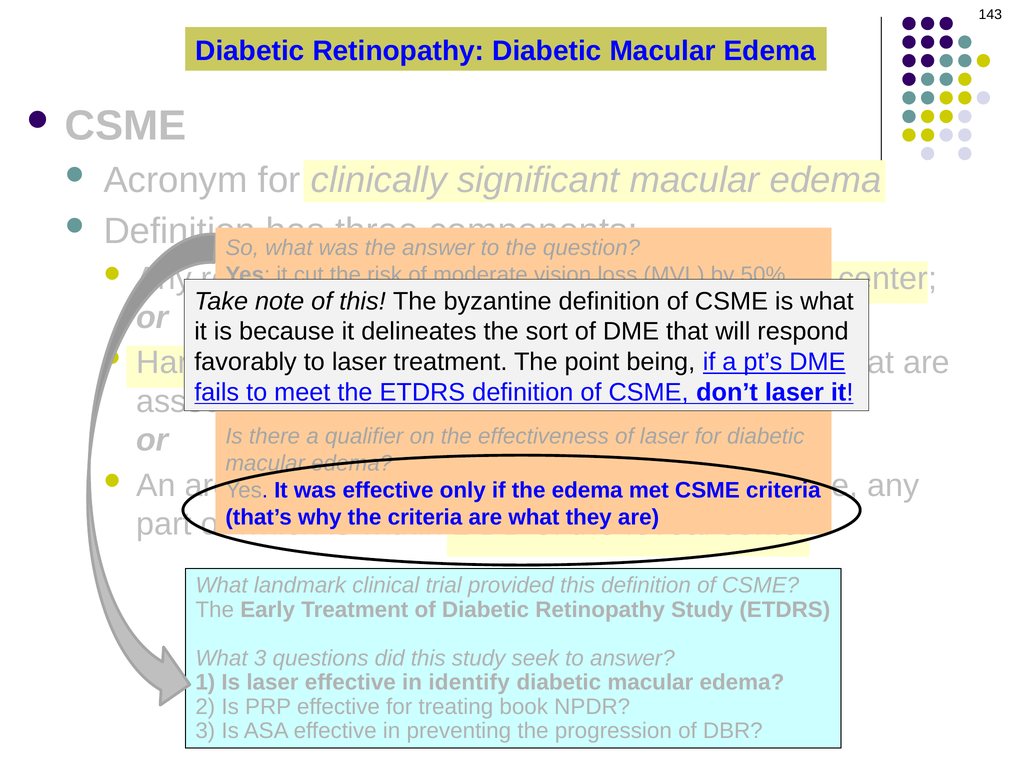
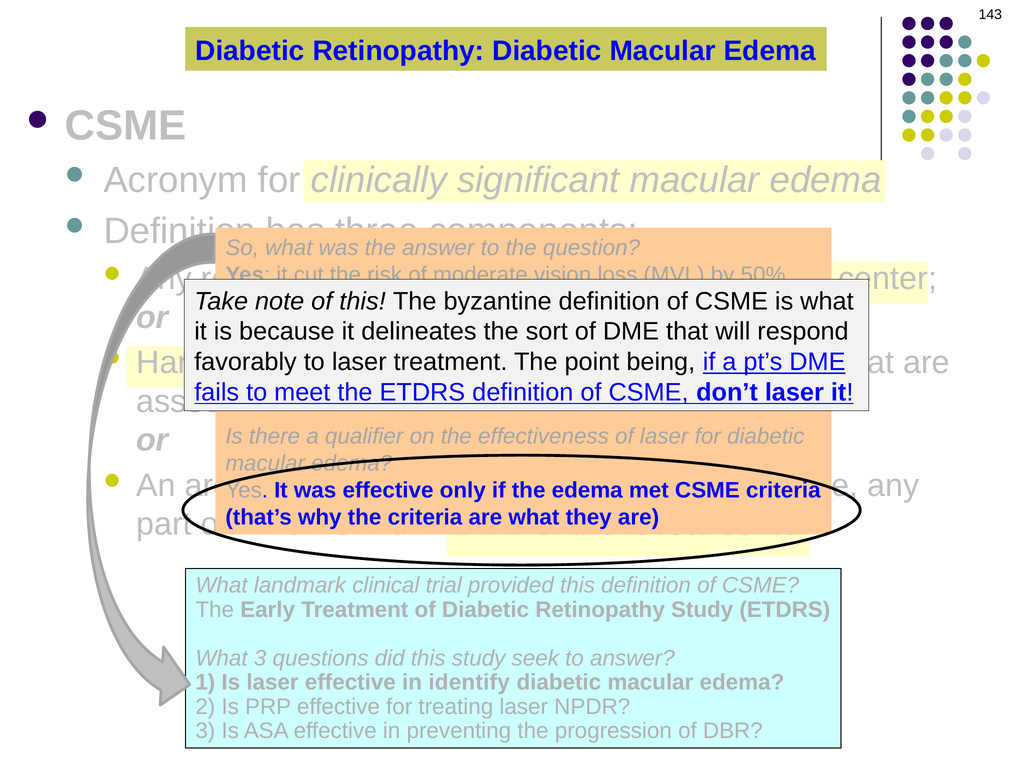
treating book: book -> laser
